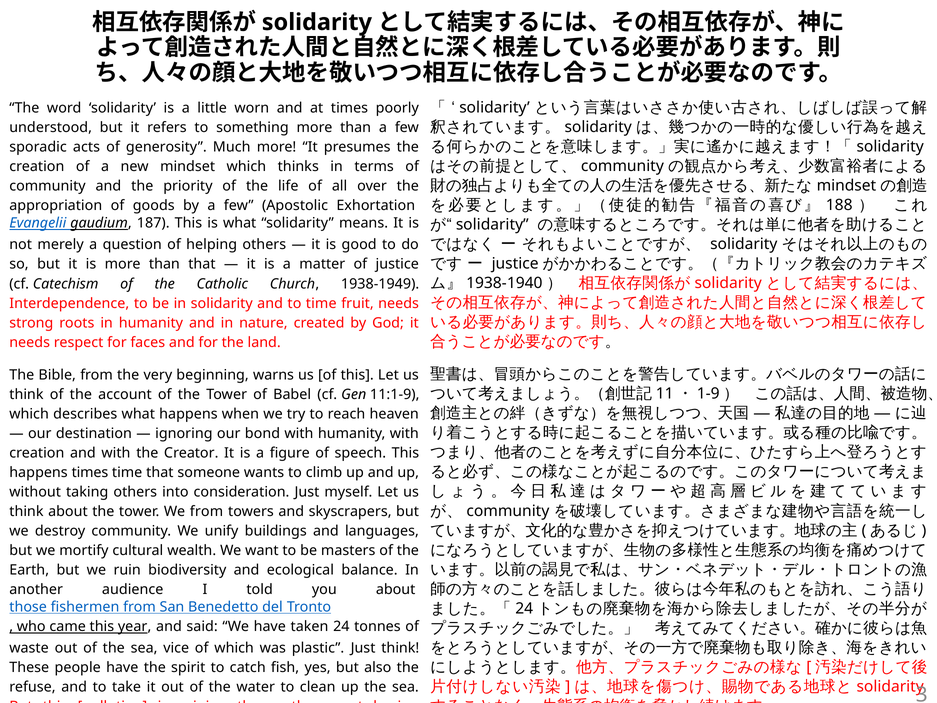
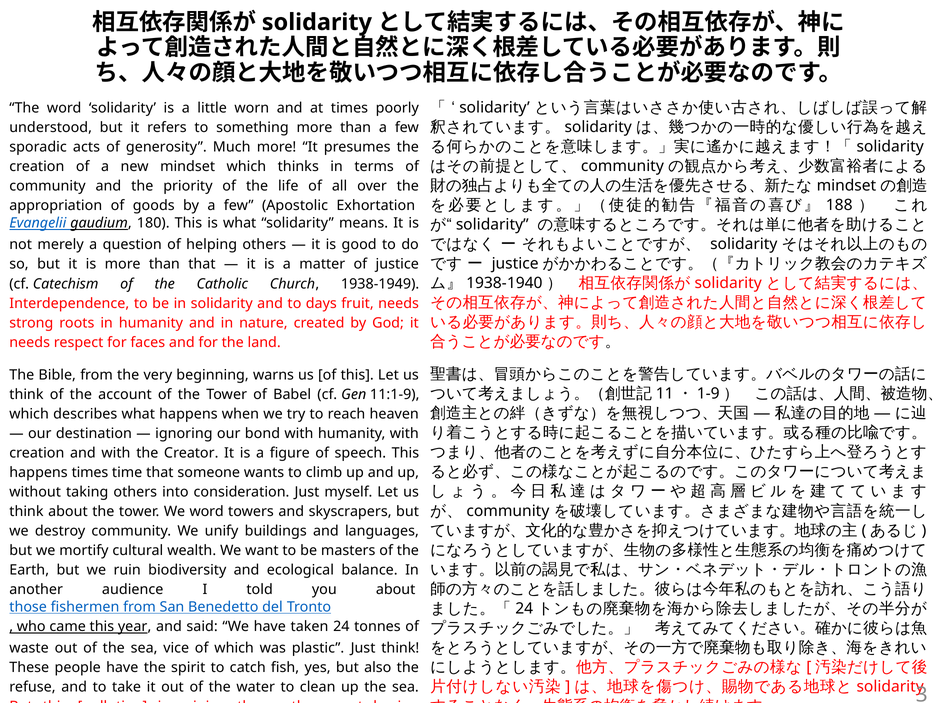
187: 187 -> 180
to time: time -> days
We from: from -> word
